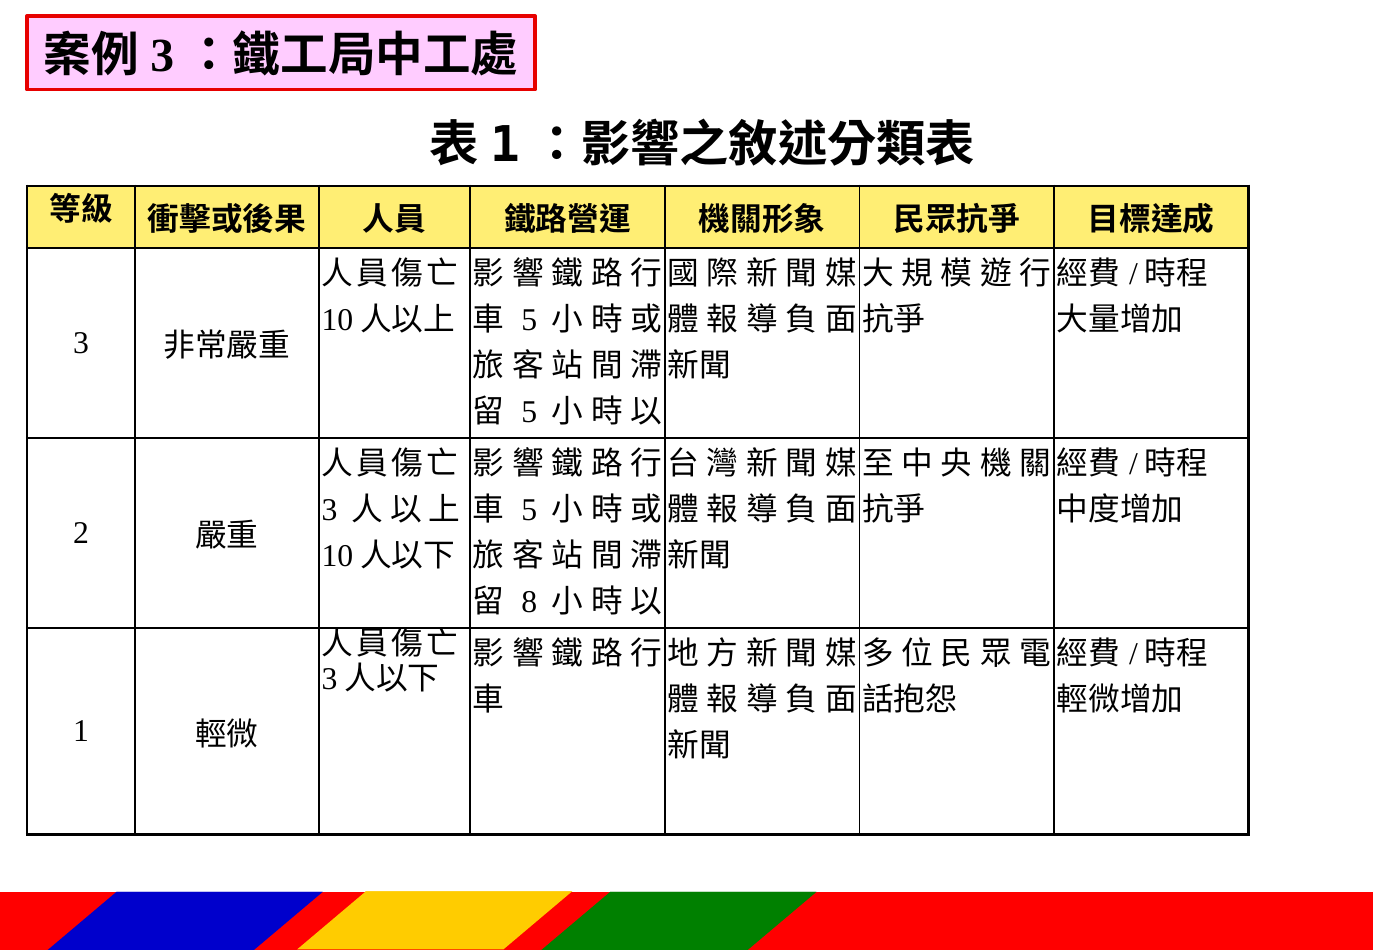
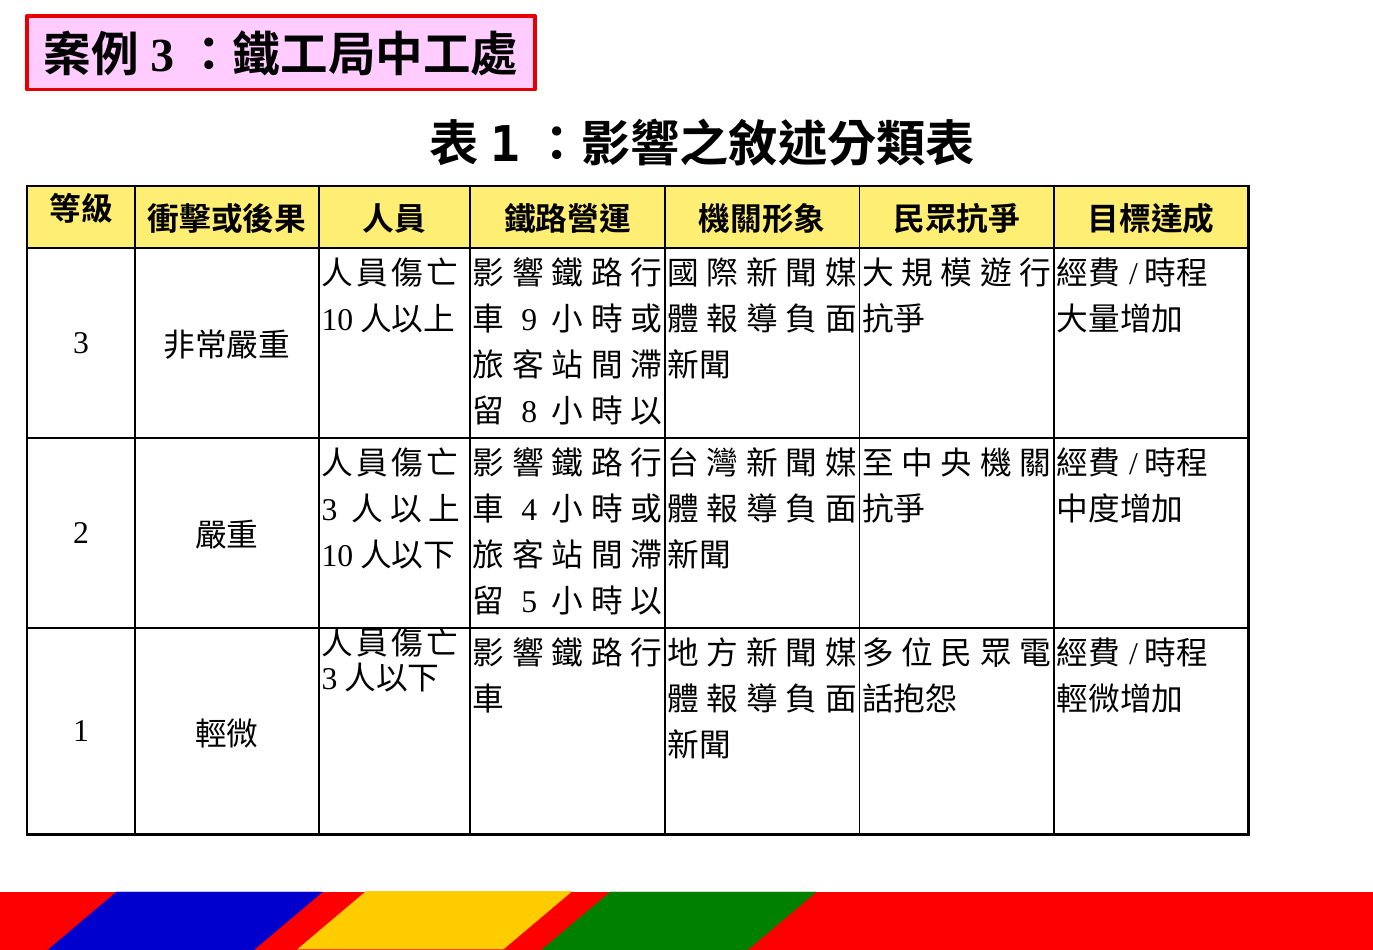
5 at (529, 320): 5 -> 9
5 at (529, 412): 5 -> 8
5 at (529, 510): 5 -> 4
8: 8 -> 5
